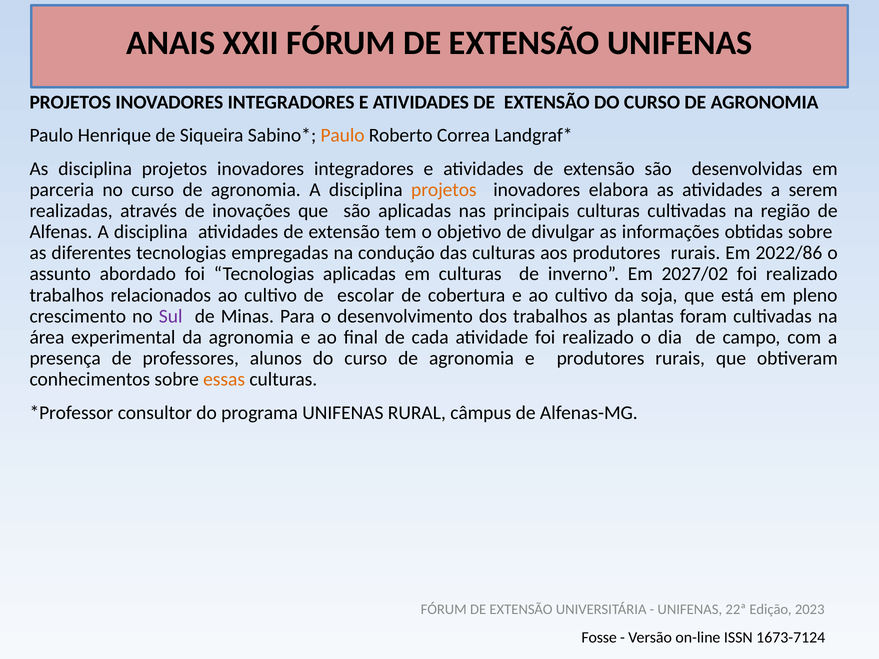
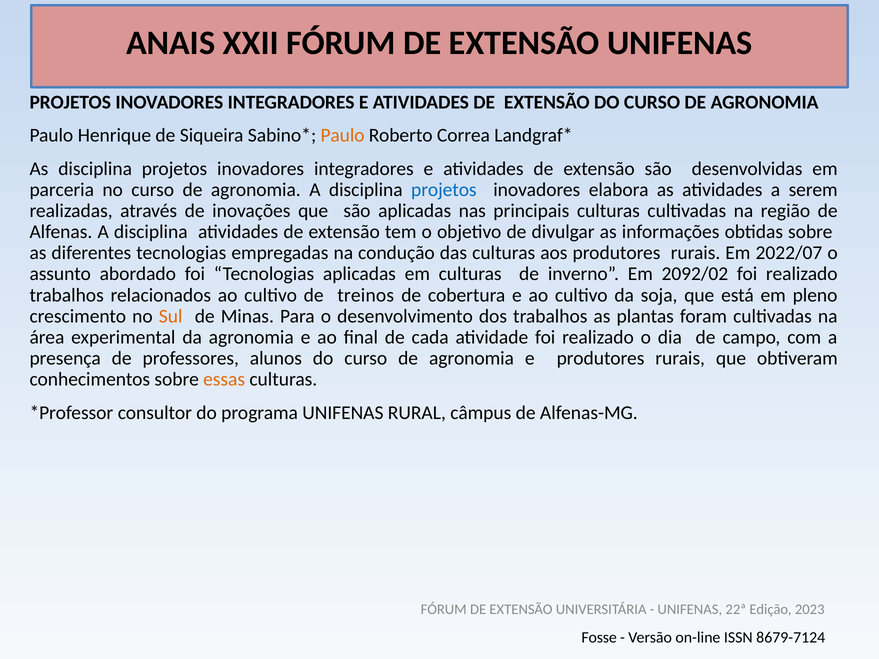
projetos at (444, 190) colour: orange -> blue
2022/86: 2022/86 -> 2022/07
2027/02: 2027/02 -> 2092/02
escolar: escolar -> treinos
Sul colour: purple -> orange
1673-7124: 1673-7124 -> 8679-7124
